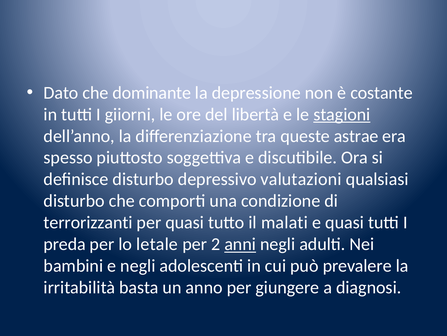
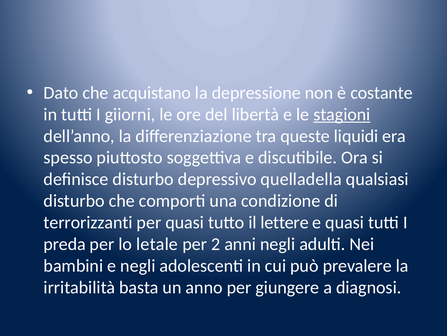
dominante: dominante -> acquistano
astrae: astrae -> liquidi
valutazioni: valutazioni -> quelladella
malati: malati -> lettere
anni underline: present -> none
